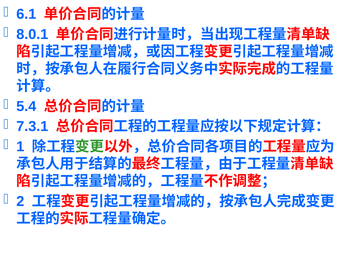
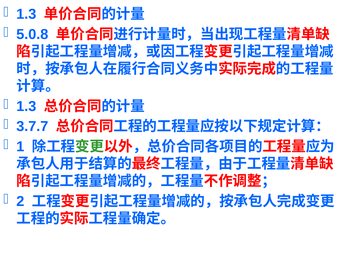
6.1 at (26, 14): 6.1 -> 1.3
8.0.1: 8.0.1 -> 5.0.8
5.4 at (26, 107): 5.4 -> 1.3
7.3.1: 7.3.1 -> 3.7.7
